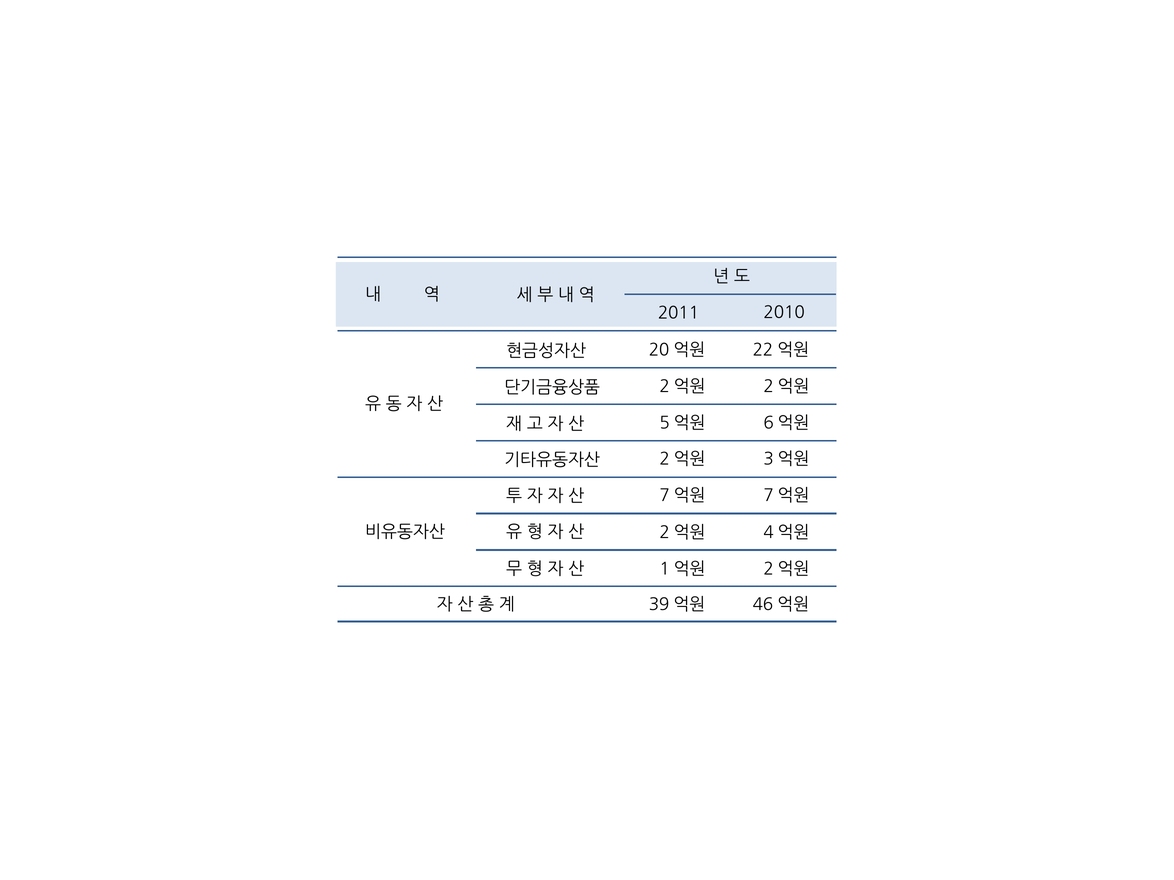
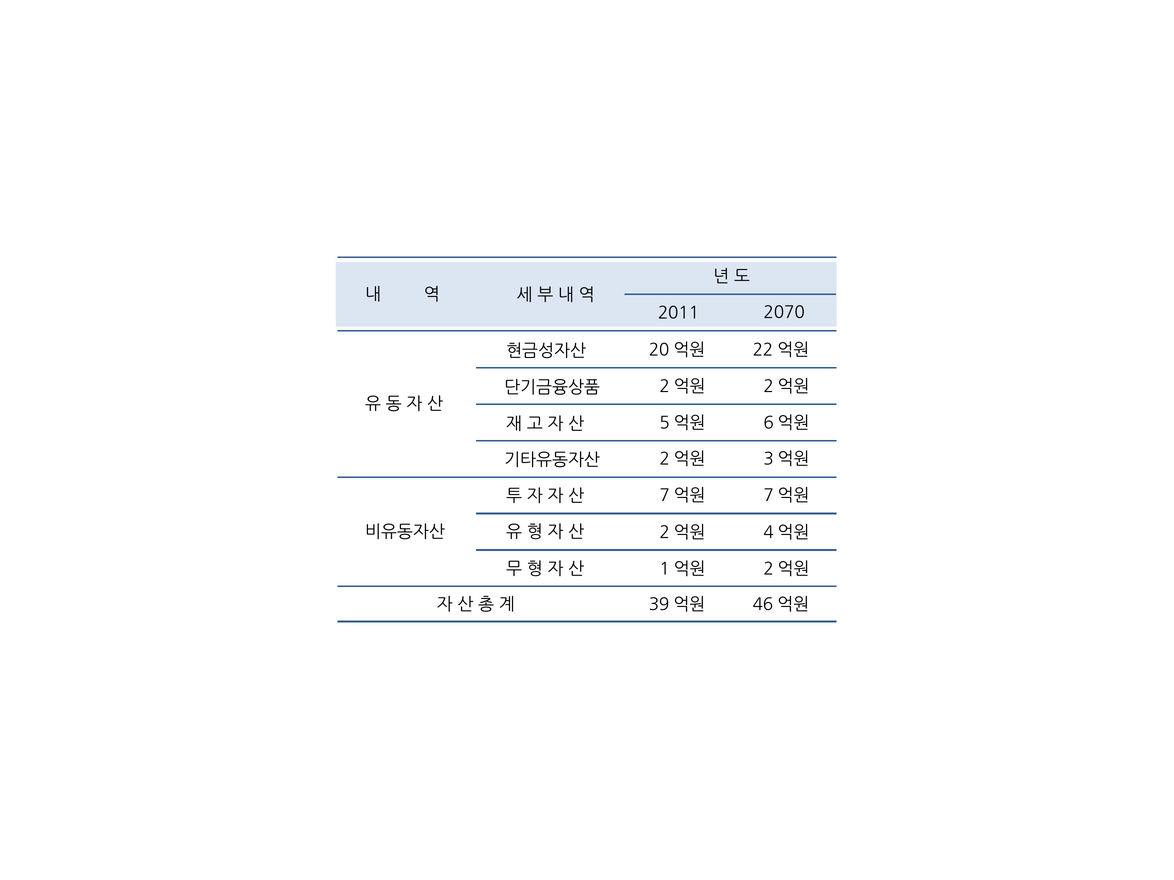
2010: 2010 -> 2070
